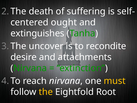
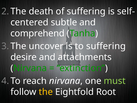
ought: ought -> subtle
extinguishes: extinguishes -> comprehend
to recondite: recondite -> suffering
must colour: yellow -> light green
